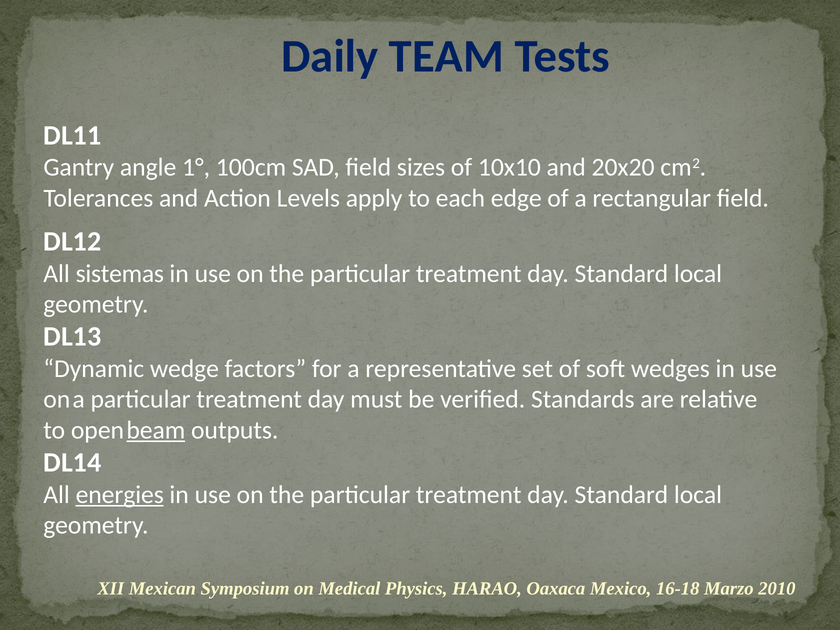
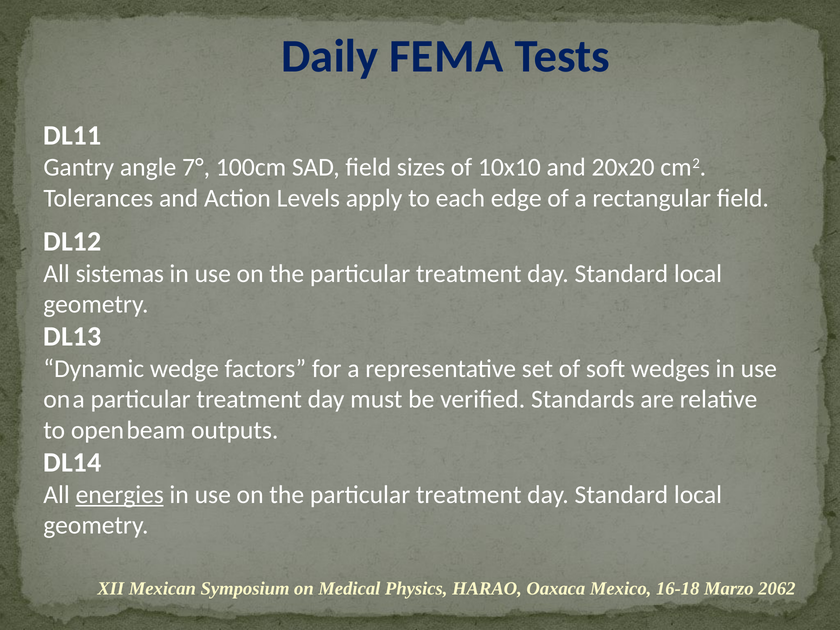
TEAM: TEAM -> FEMA
1°: 1° -> 7°
beam underline: present -> none
2010: 2010 -> 2062
